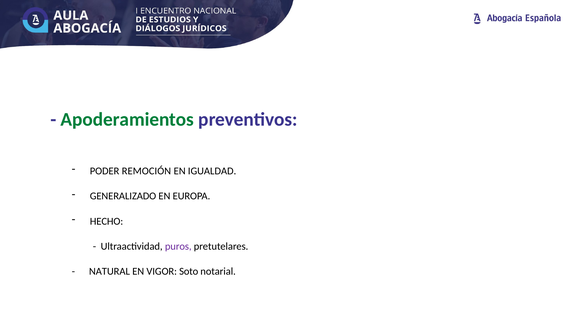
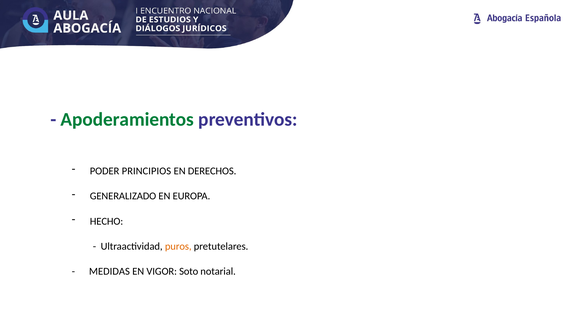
REMOCIÓN: REMOCIÓN -> PRINCIPIOS
IGUALDAD: IGUALDAD -> DERECHOS
puros colour: purple -> orange
NATURAL: NATURAL -> MEDIDAS
